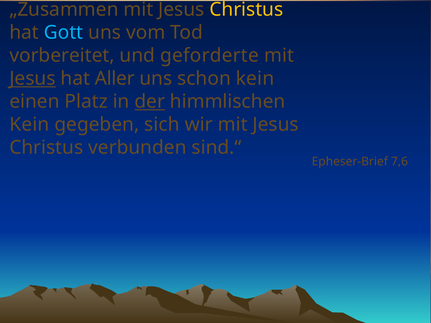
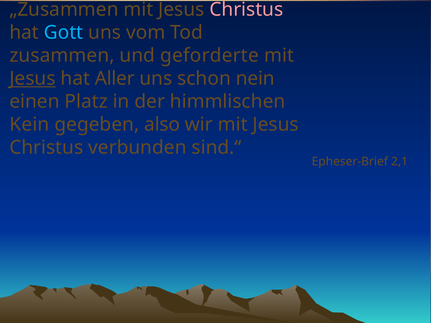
Christus at (246, 10) colour: yellow -> pink
vorbereitet: vorbereitet -> zusammen
schon kein: kein -> nein
der underline: present -> none
sich: sich -> also
7,6: 7,6 -> 2,1
